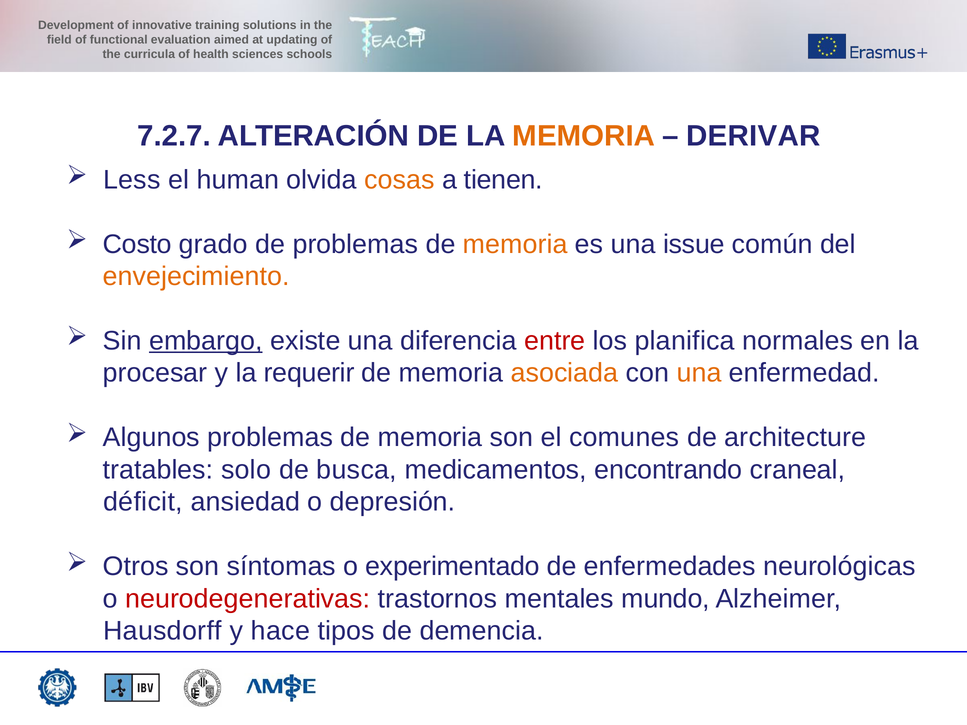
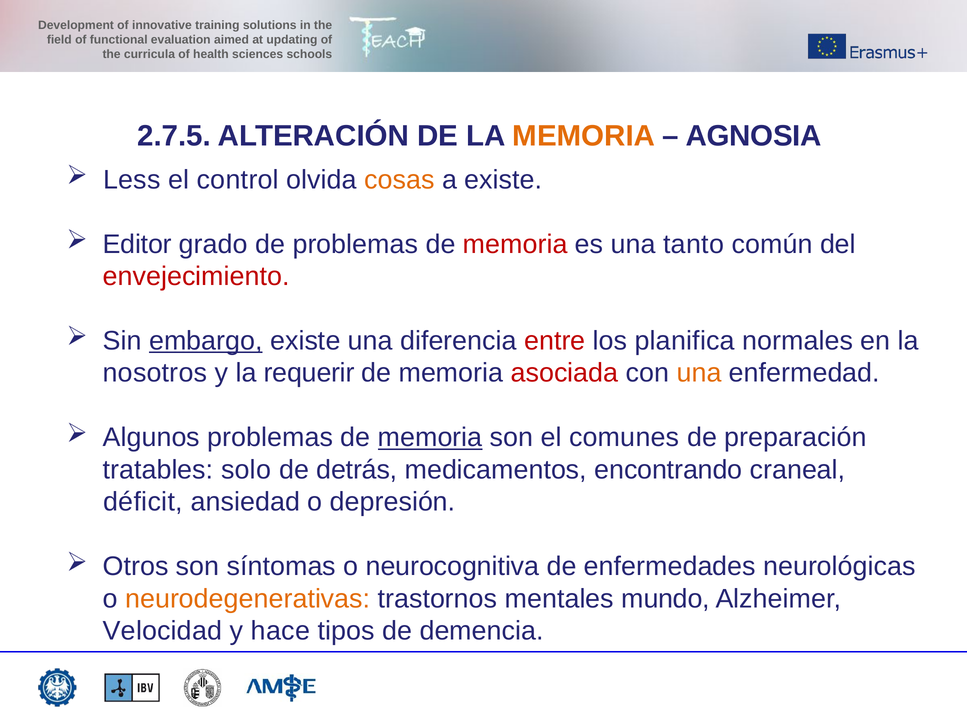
7.2.7: 7.2.7 -> 2.7.5
DERIVAR: DERIVAR -> AGNOSIA
human: human -> control
a tienen: tienen -> existe
Costo: Costo -> Editor
memoria at (515, 244) colour: orange -> red
issue: issue -> tanto
envejecimiento colour: orange -> red
procesar: procesar -> nosotros
asociada colour: orange -> red
memoria at (430, 438) underline: none -> present
architecture: architecture -> preparación
busca: busca -> detrás
experimentado: experimentado -> neurocognitiva
neurodegenerativas colour: red -> orange
Hausdorff: Hausdorff -> Velocidad
